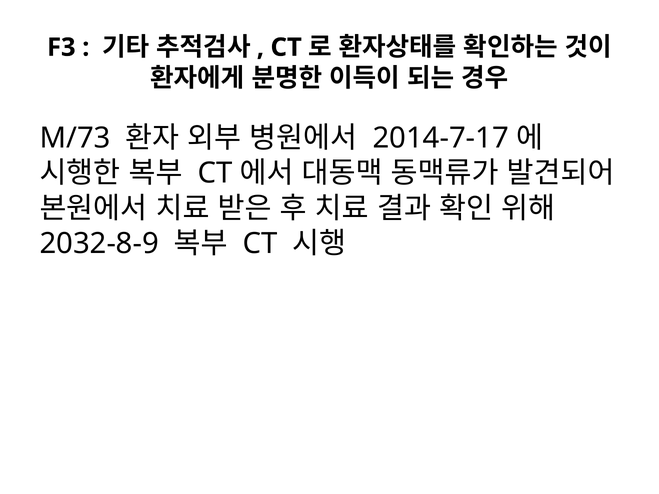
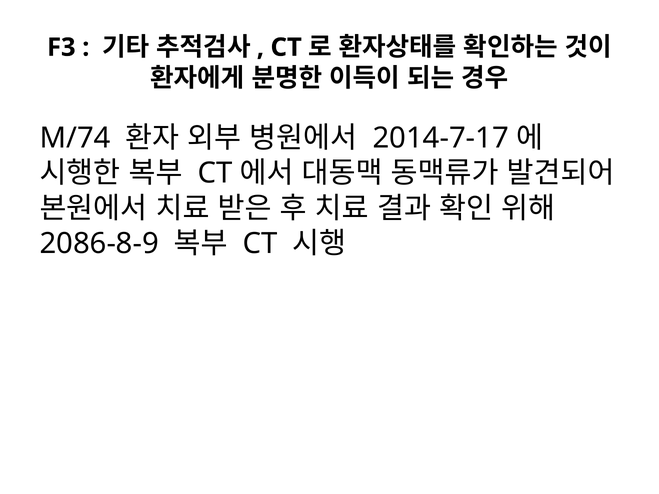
M/73: M/73 -> M/74
2032-8-9: 2032-8-9 -> 2086-8-9
